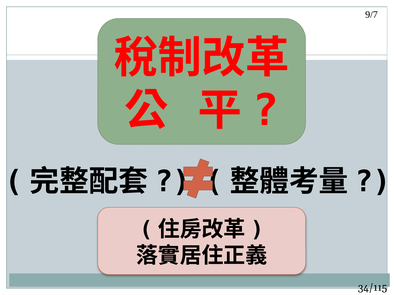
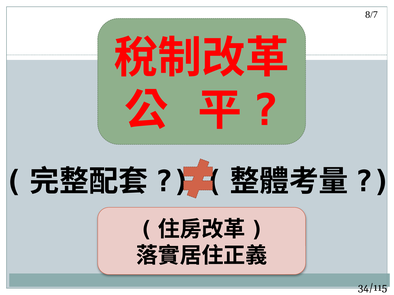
9/7: 9/7 -> 8/7
